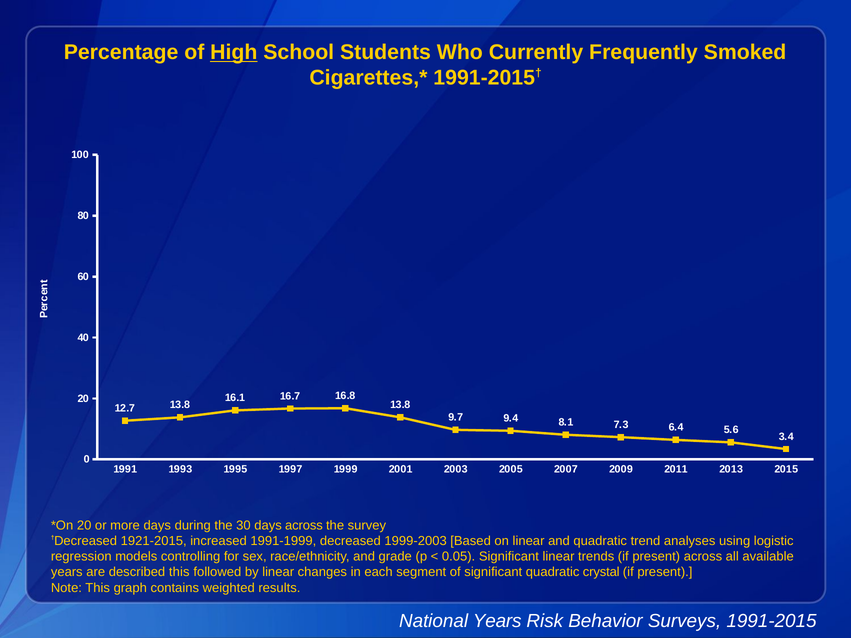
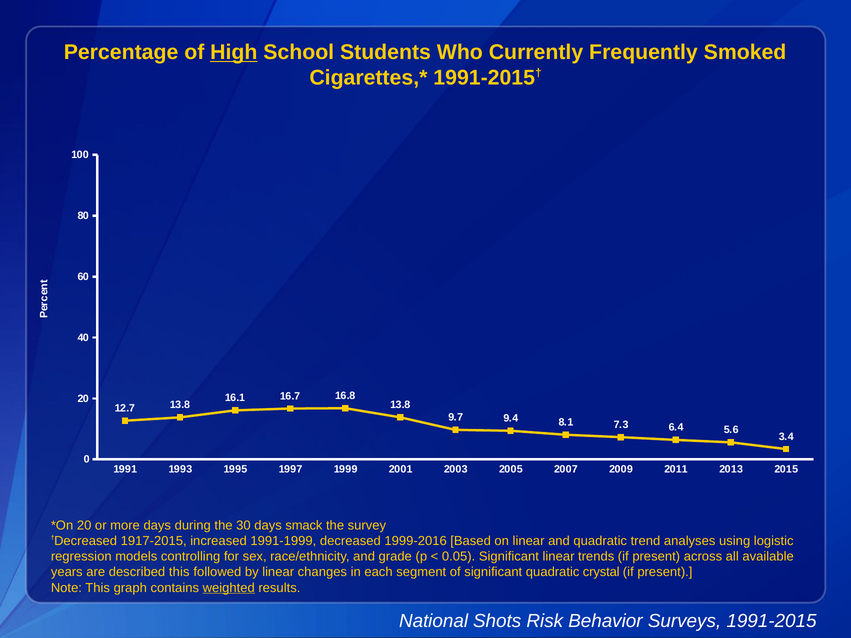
days across: across -> smack
1921-2015: 1921-2015 -> 1917-2015
1999-2003: 1999-2003 -> 1999-2016
weighted underline: none -> present
National Years: Years -> Shots
